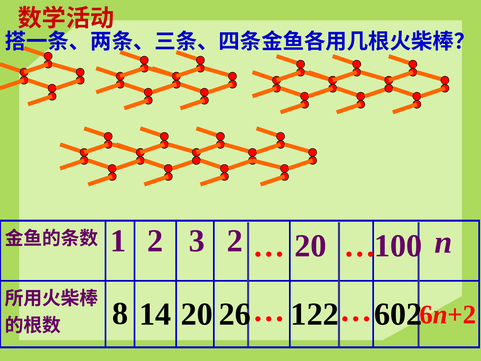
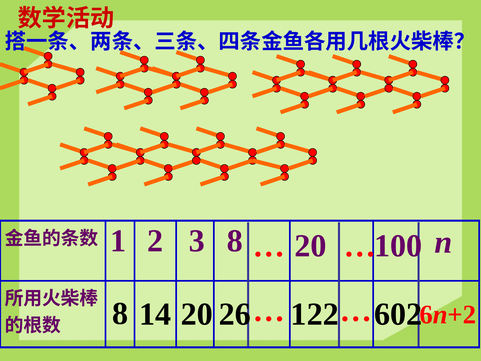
3 2: 2 -> 8
